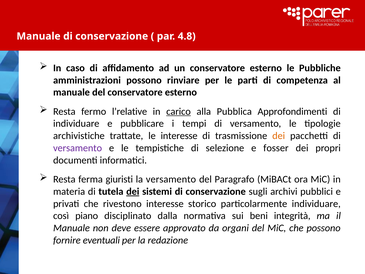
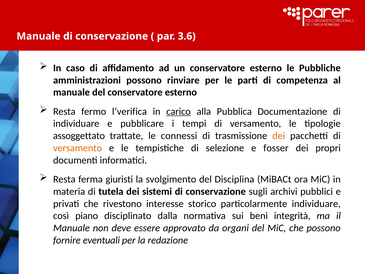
4.8: 4.8 -> 3.6
l’relative: l’relative -> l’verifica
Approfondimenti: Approfondimenti -> Documentazione
archivistiche: archivistiche -> assoggettato
le interesse: interesse -> connessi
versamento at (78, 148) colour: purple -> orange
la versamento: versamento -> svolgimento
Paragrafo: Paragrafo -> Disciplina
dei at (133, 191) underline: present -> none
